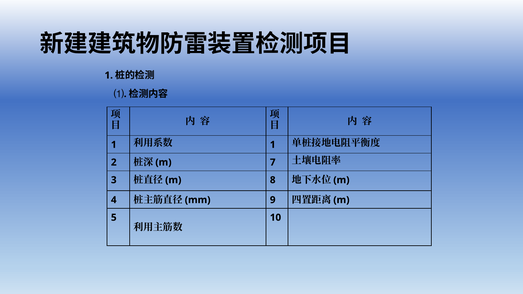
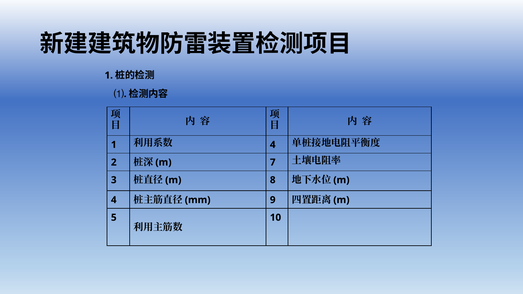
1 at (273, 145): 1 -> 4
